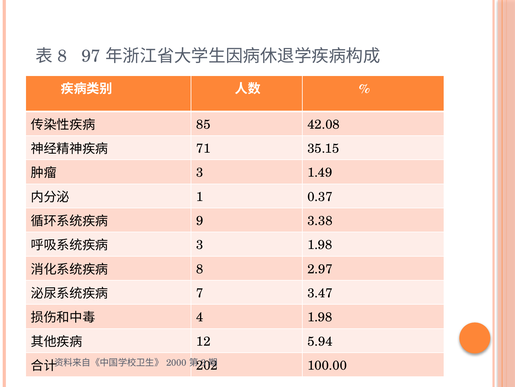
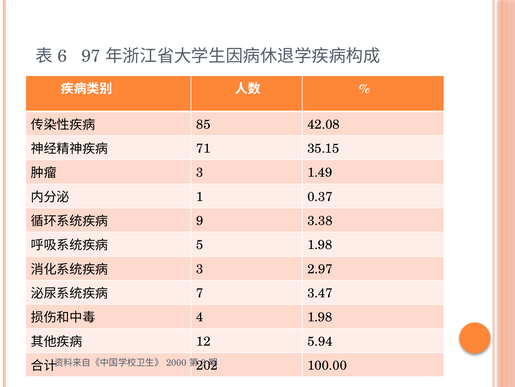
8 at (62, 56): 8 -> 6
3 at (200, 245): 3 -> 5
8 at (200, 269): 8 -> 3
